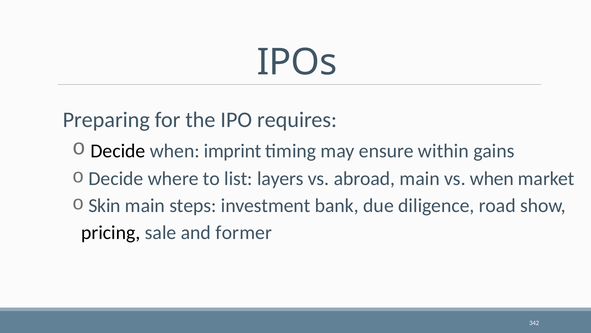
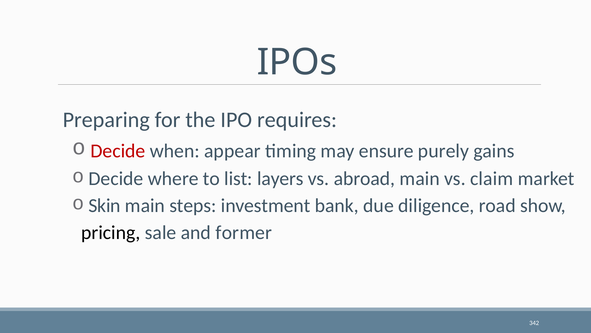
Decide at (118, 151) colour: black -> red
imprint: imprint -> appear
within: within -> purely
vs when: when -> claim
